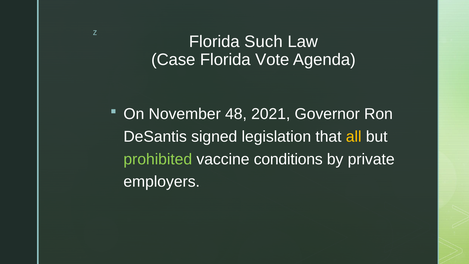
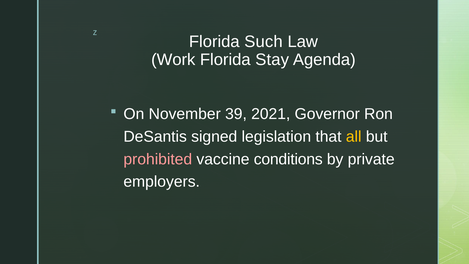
Case: Case -> Work
Vote: Vote -> Stay
48: 48 -> 39
prohibited colour: light green -> pink
